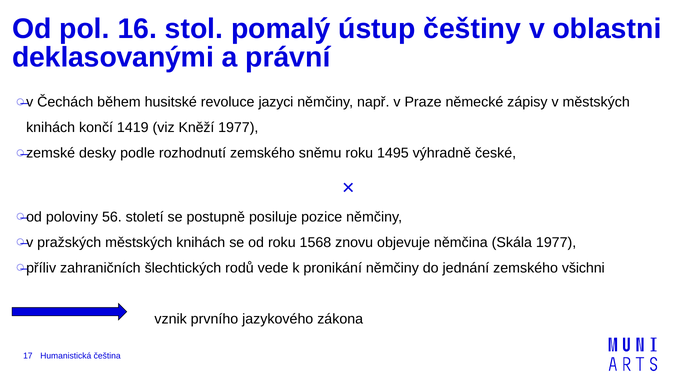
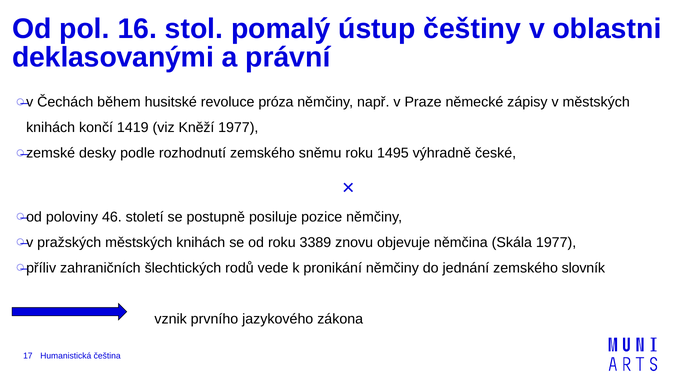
jazyci: jazyci -> próza
56: 56 -> 46
1568: 1568 -> 3389
všichni: všichni -> slovník
